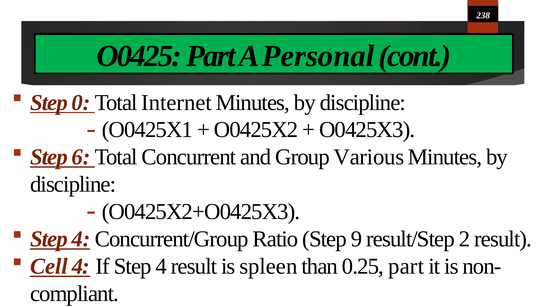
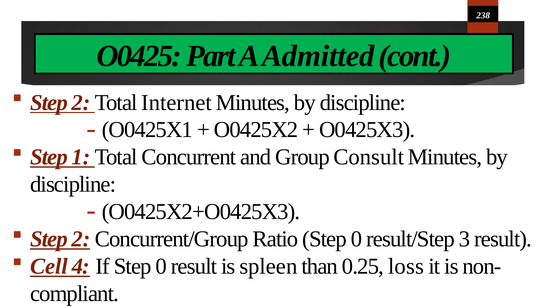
Personal: Personal -> Admitted
0 at (81, 103): 0 -> 2
6: 6 -> 1
Various: Various -> Consult
4 at (81, 239): 4 -> 2
Ratio Step 9: 9 -> 0
2: 2 -> 3
If Step 4: 4 -> 0
0.25 part: part -> loss
